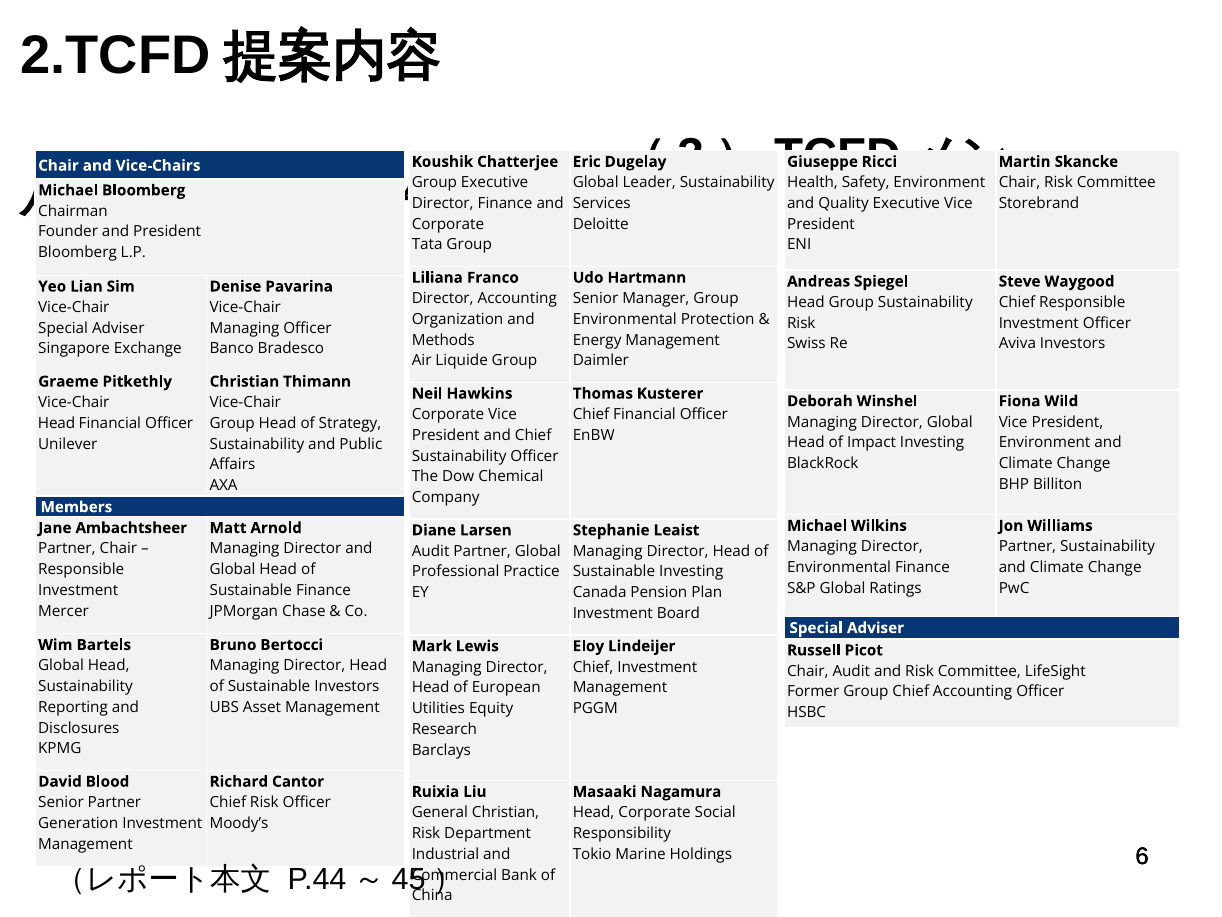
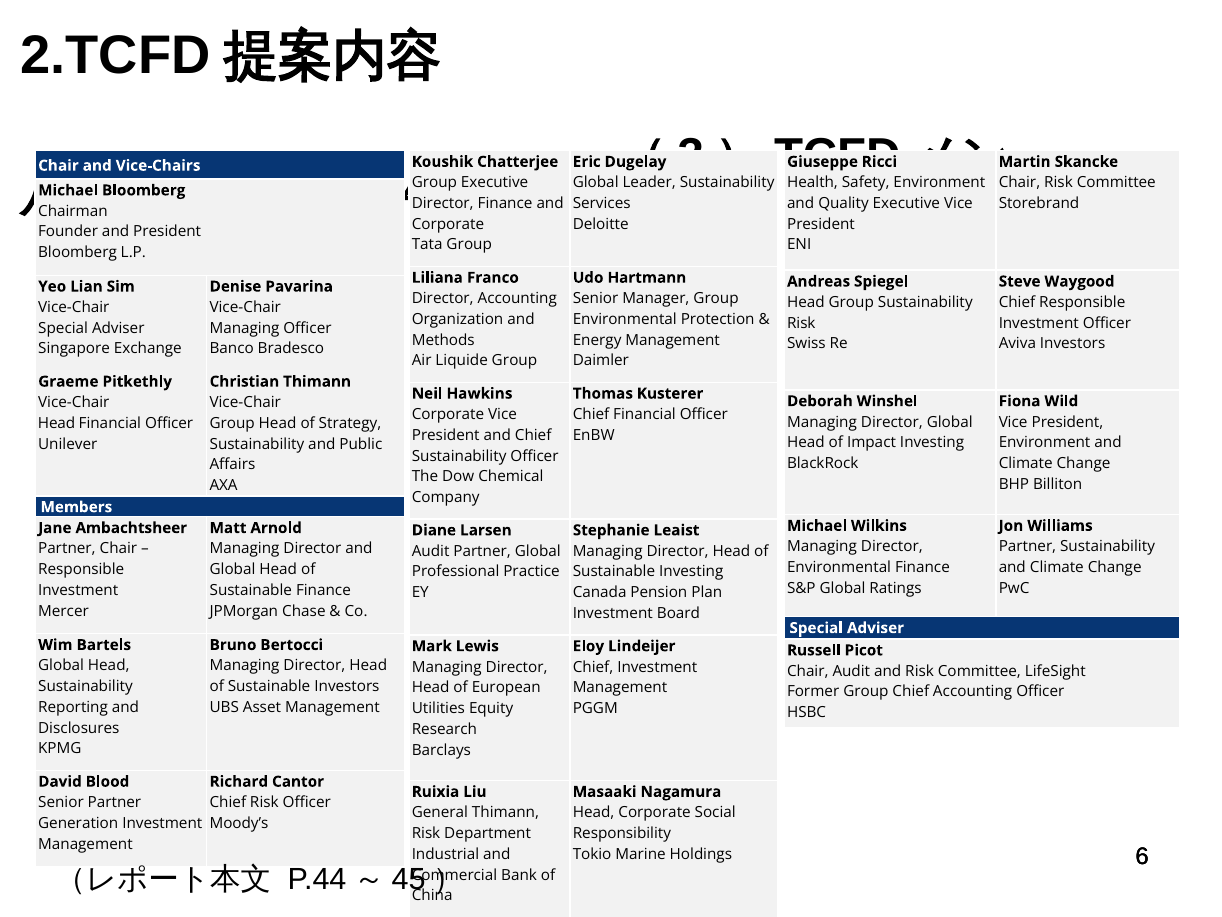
General Christian: Christian -> Thimann
